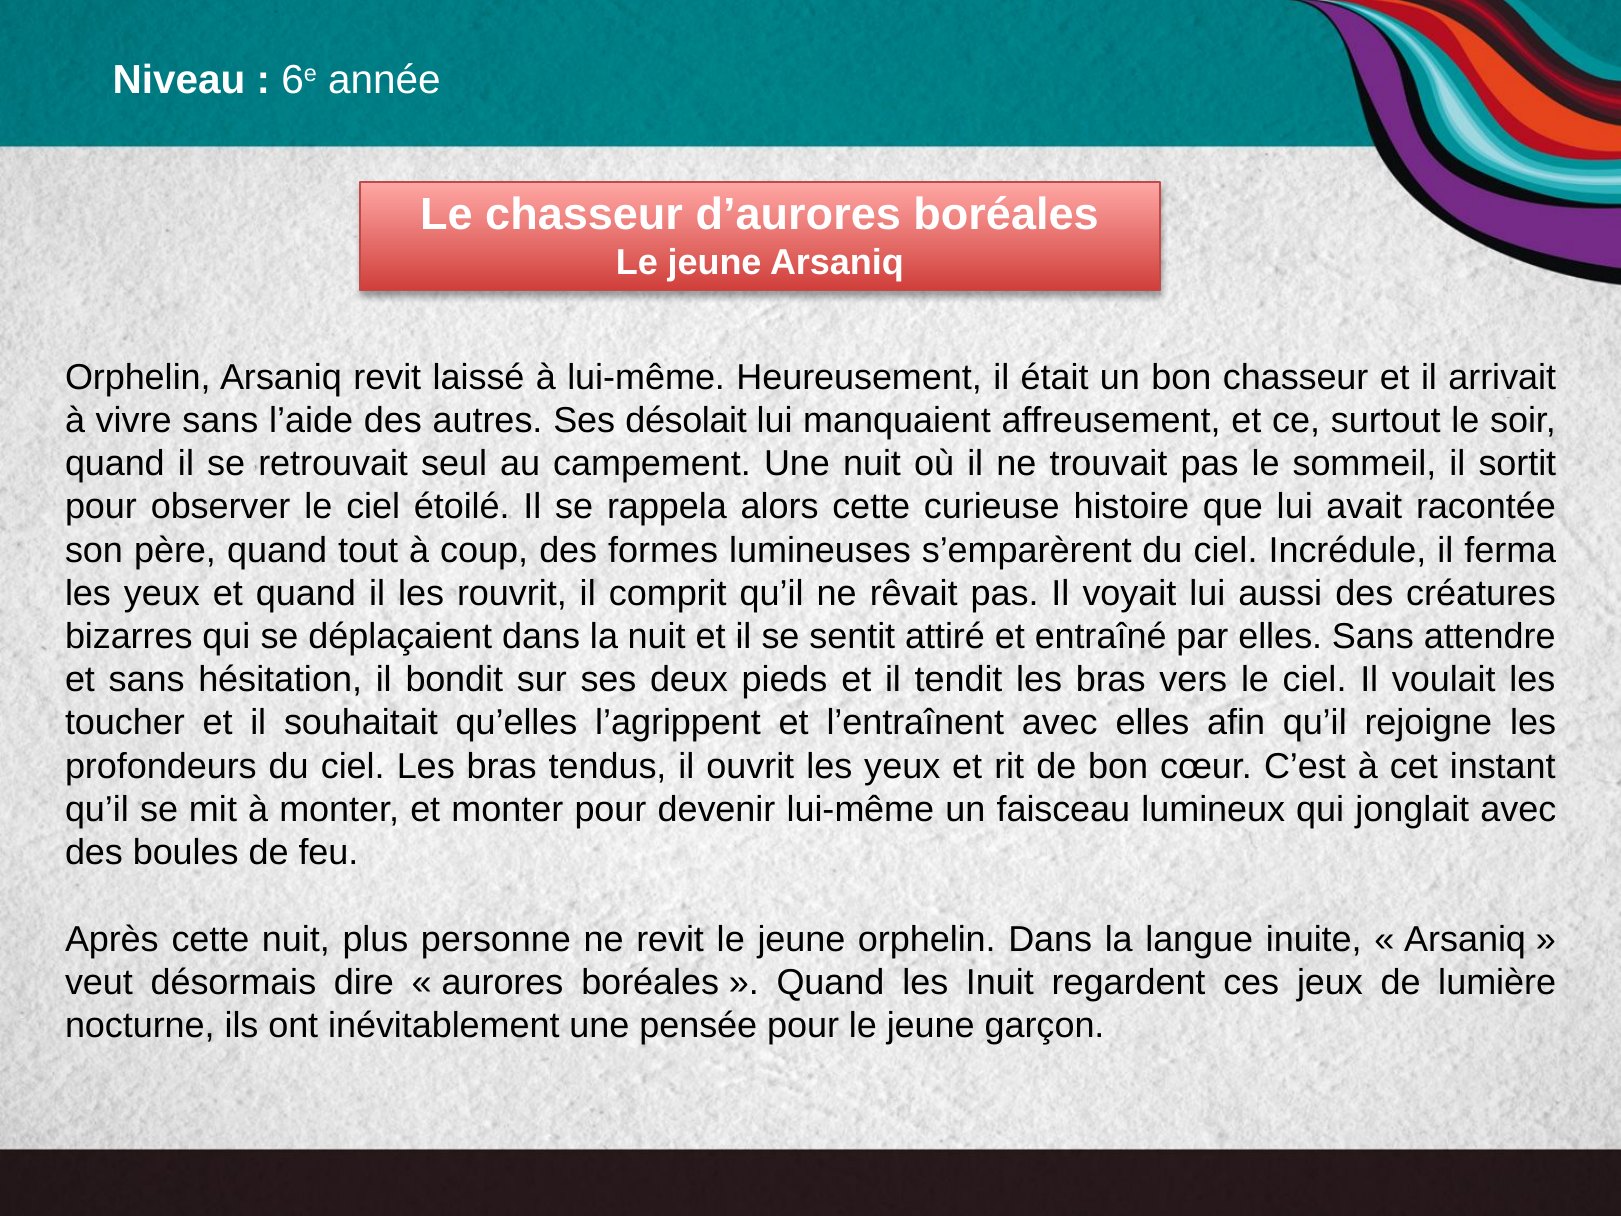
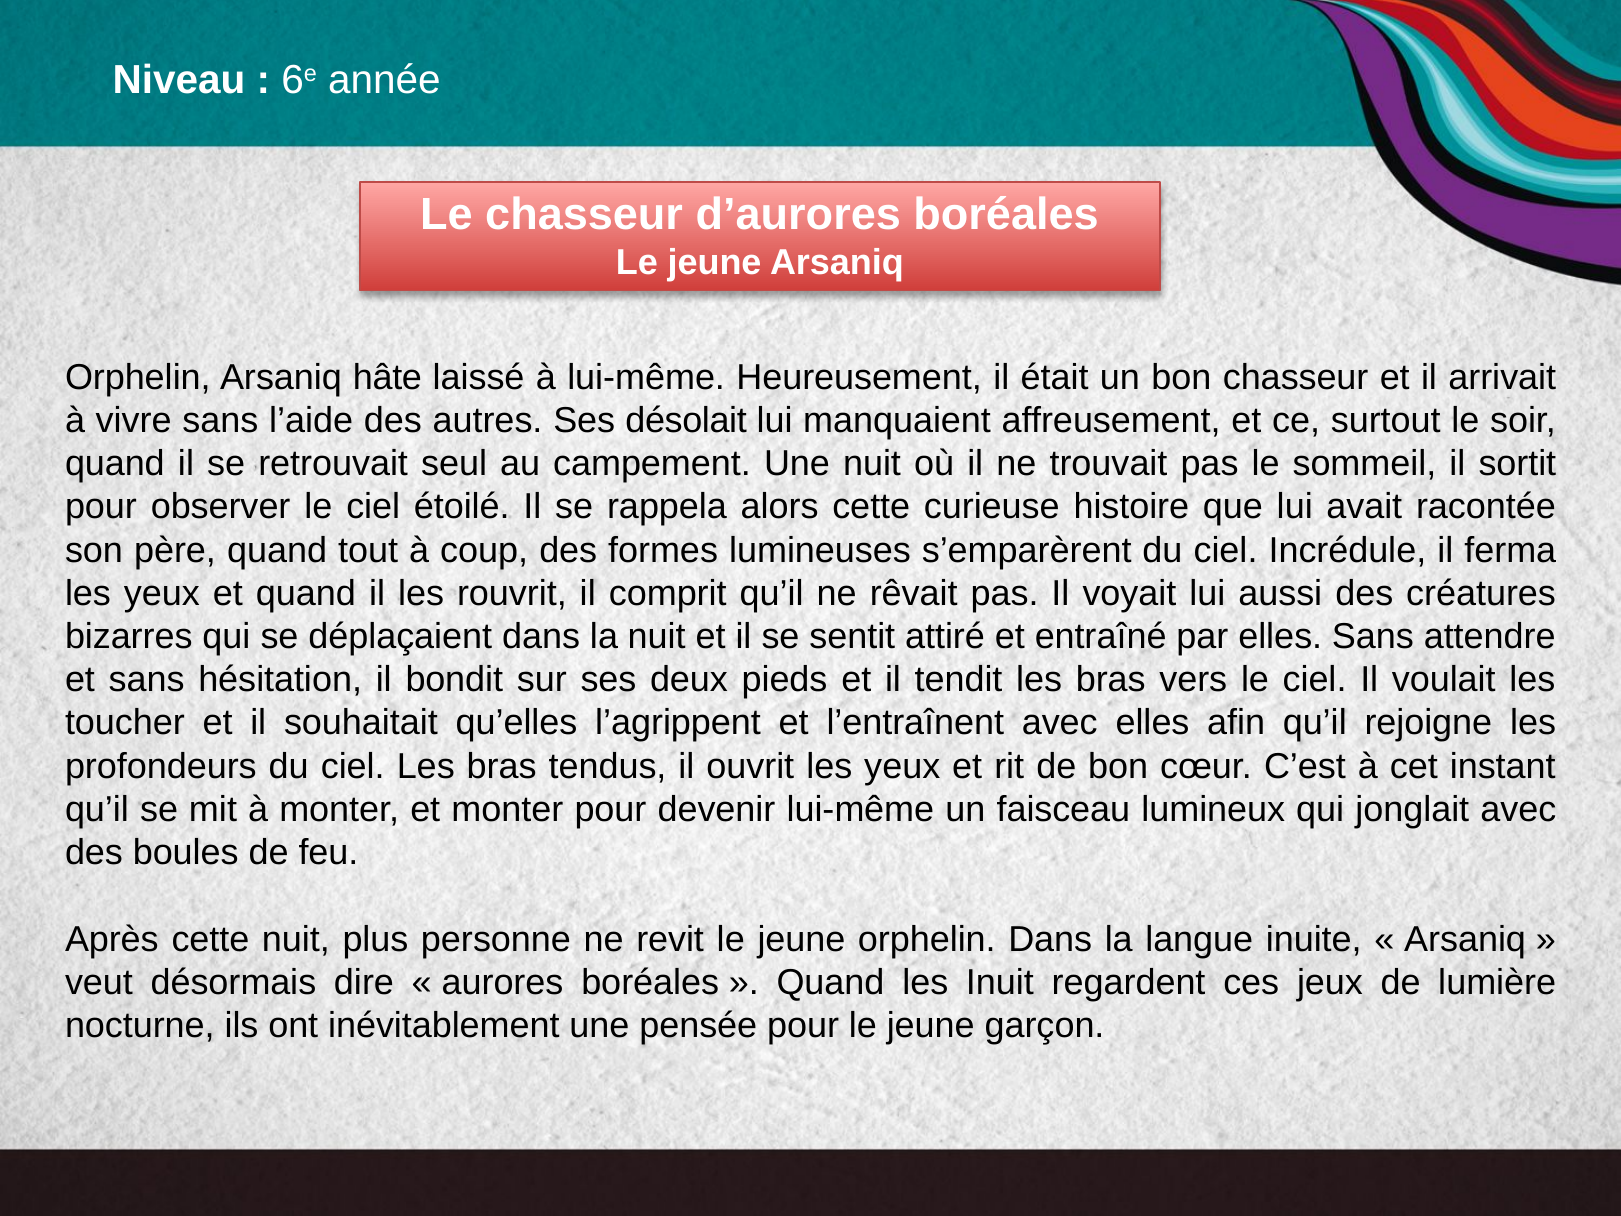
Arsaniq revit: revit -> hâte
